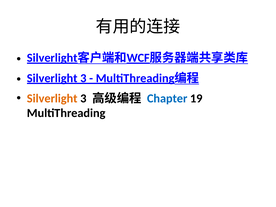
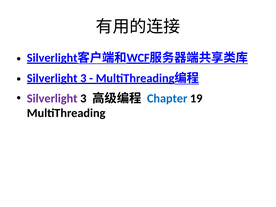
Silverlight at (52, 98) colour: orange -> purple
